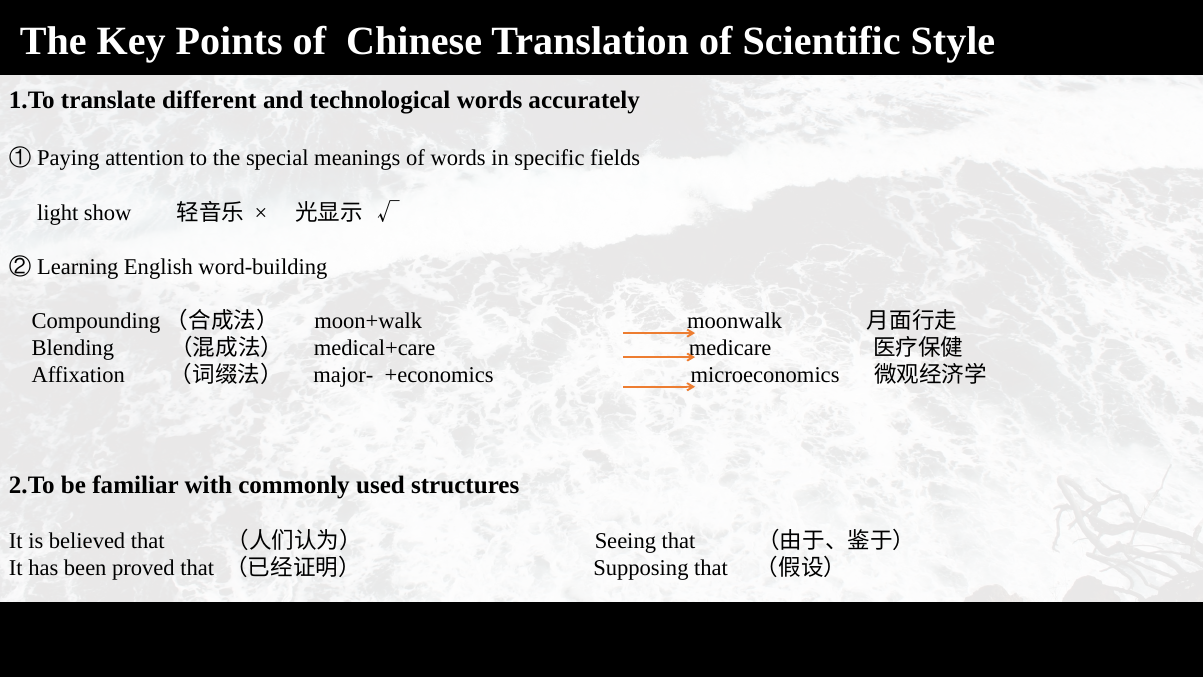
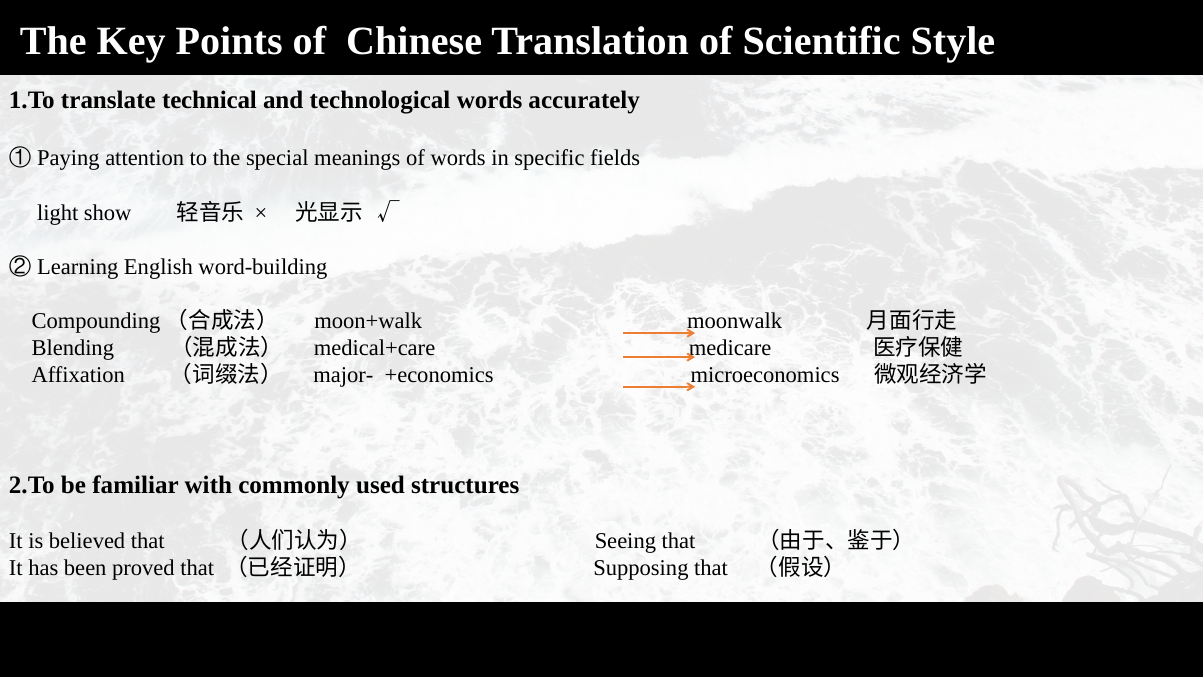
different: different -> technical
